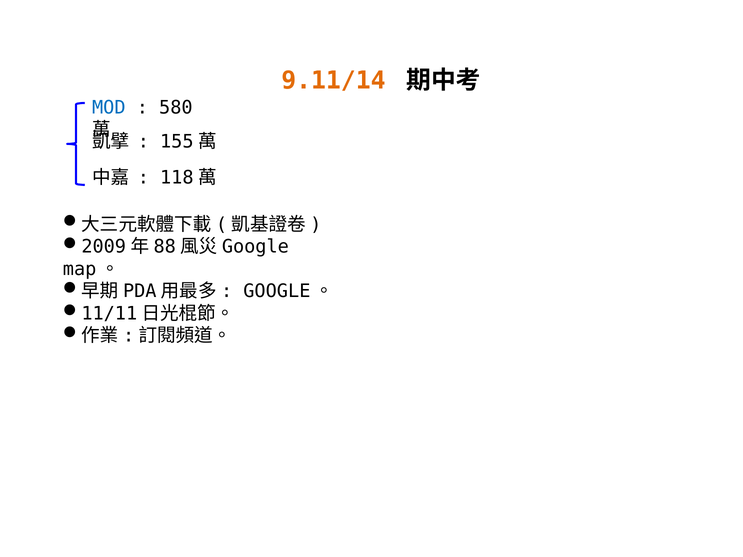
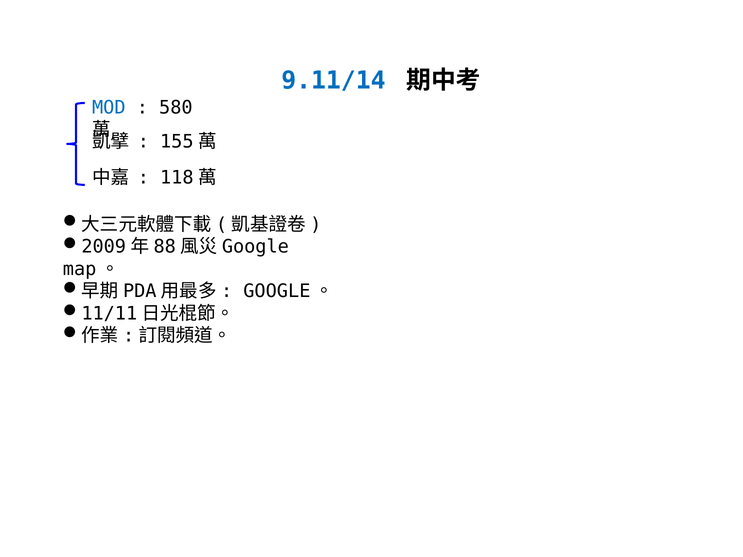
9.11/14 colour: orange -> blue
